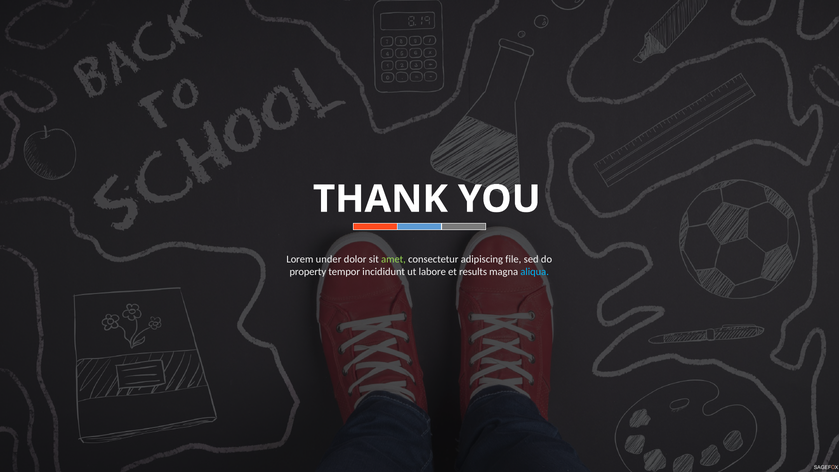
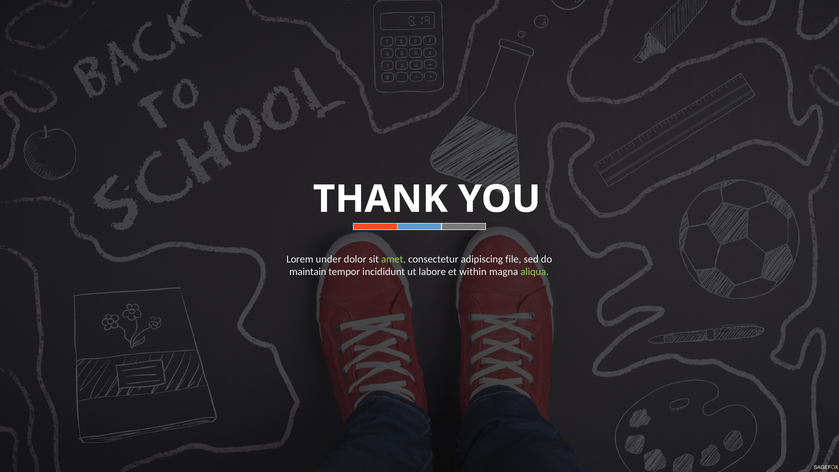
property: property -> maintain
results: results -> within
aliqua colour: light blue -> light green
